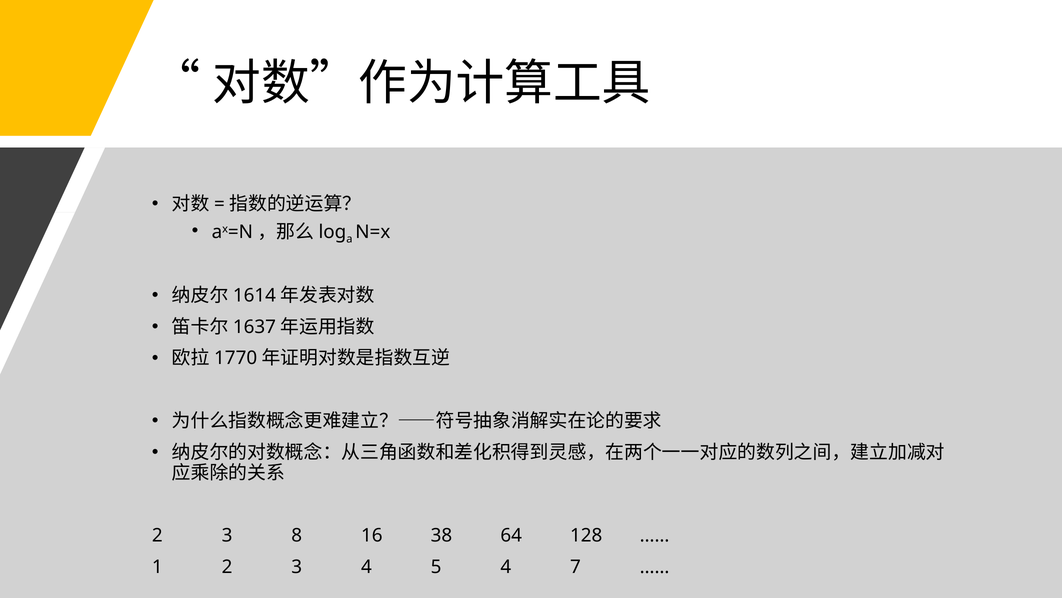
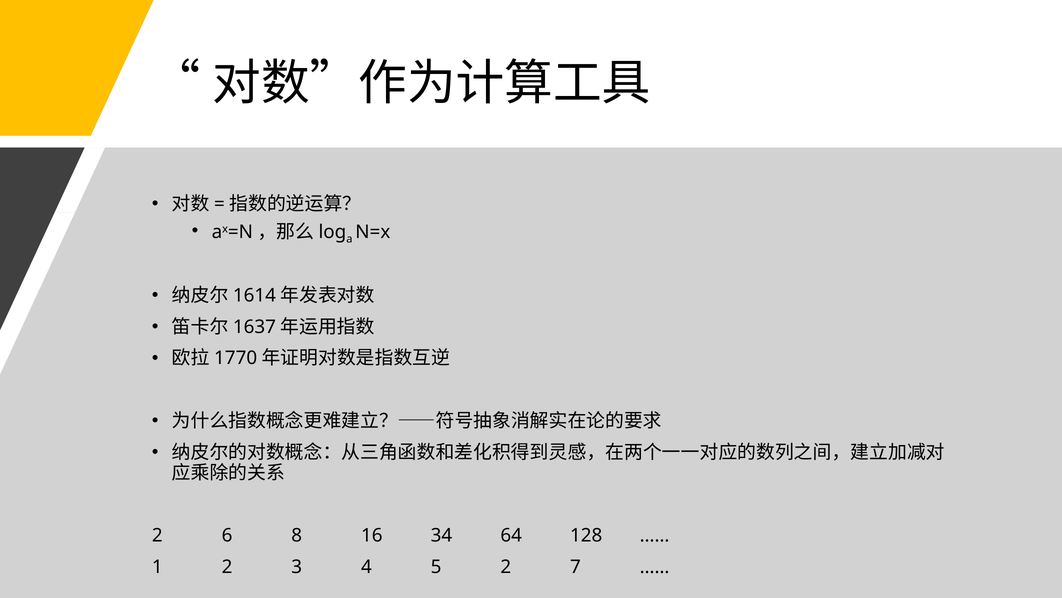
3 at (227, 535): 3 -> 6
38: 38 -> 34
5 4: 4 -> 2
